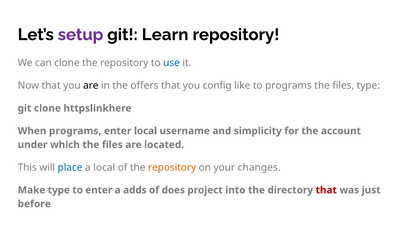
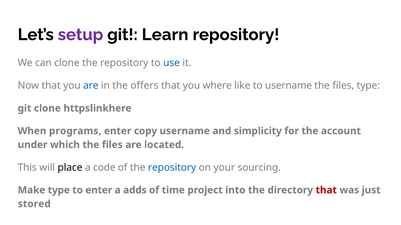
are at (91, 86) colour: black -> blue
config: config -> where
to programs: programs -> username
enter local: local -> copy
place colour: blue -> black
a local: local -> code
repository at (172, 168) colour: orange -> blue
changes: changes -> sourcing
does: does -> time
before: before -> stored
